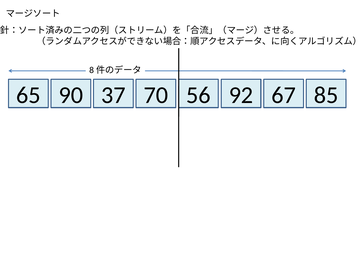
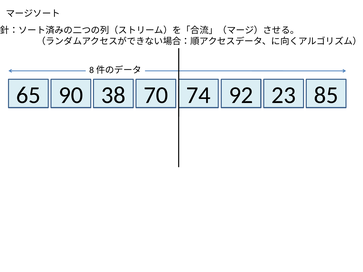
37: 37 -> 38
56: 56 -> 74
67: 67 -> 23
